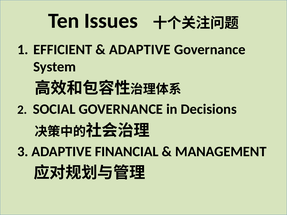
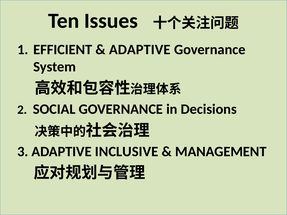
FINANCIAL: FINANCIAL -> INCLUSIVE
